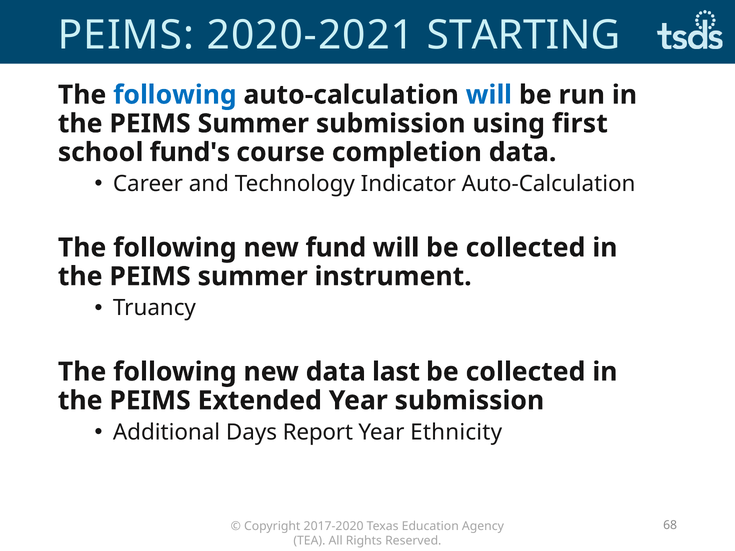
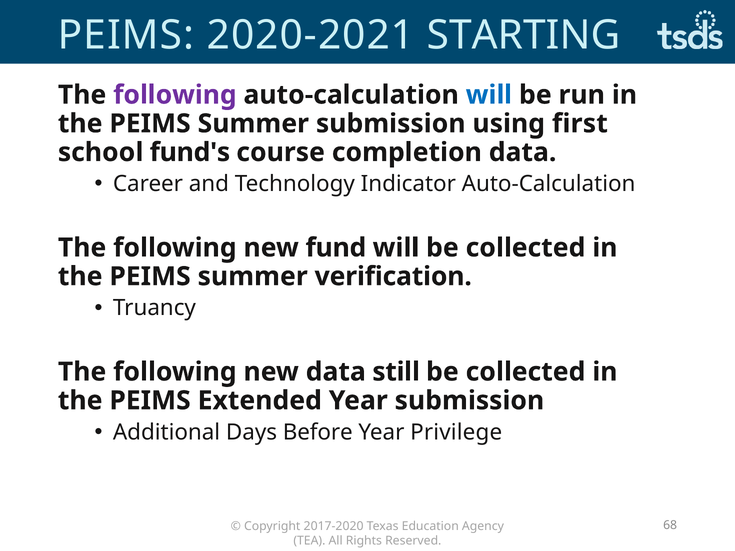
following at (175, 95) colour: blue -> purple
instrument: instrument -> verification
last: last -> still
Report: Report -> Before
Ethnicity: Ethnicity -> Privilege
